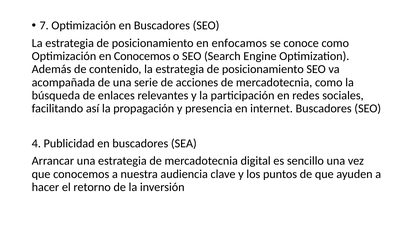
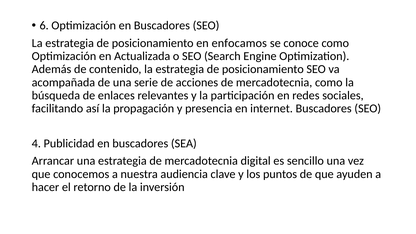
7: 7 -> 6
en Conocemos: Conocemos -> Actualizada
